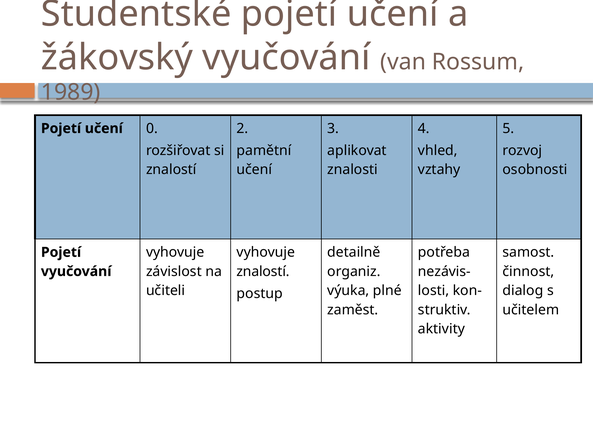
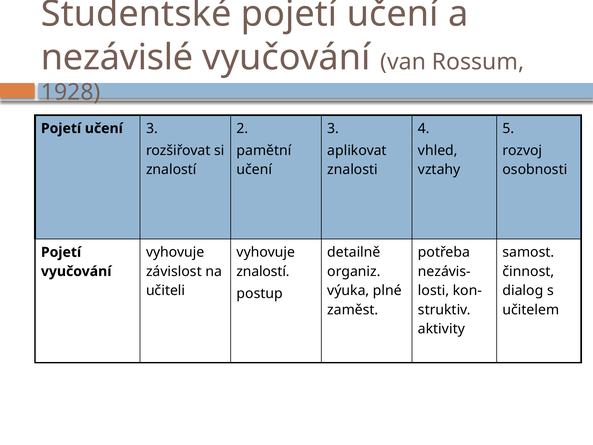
žákovský: žákovský -> nezávislé
1989: 1989 -> 1928
Pojetí učení 0: 0 -> 3
